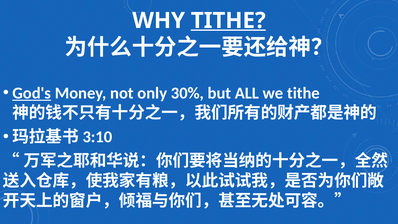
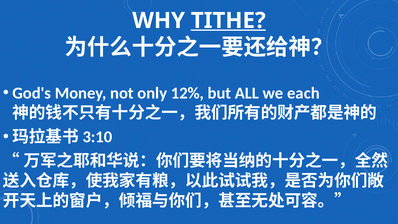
God's underline: present -> none
30%: 30% -> 12%
we tithe: tithe -> each
